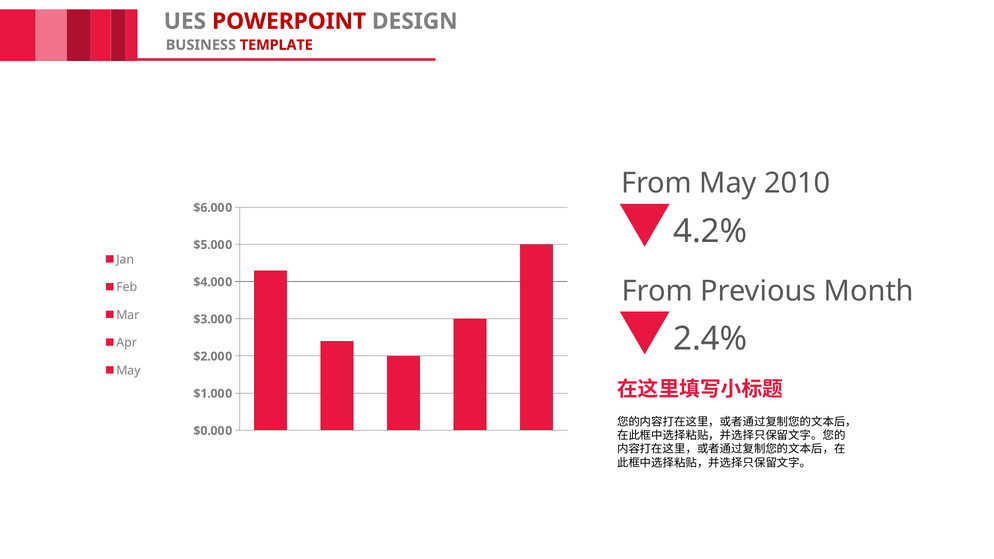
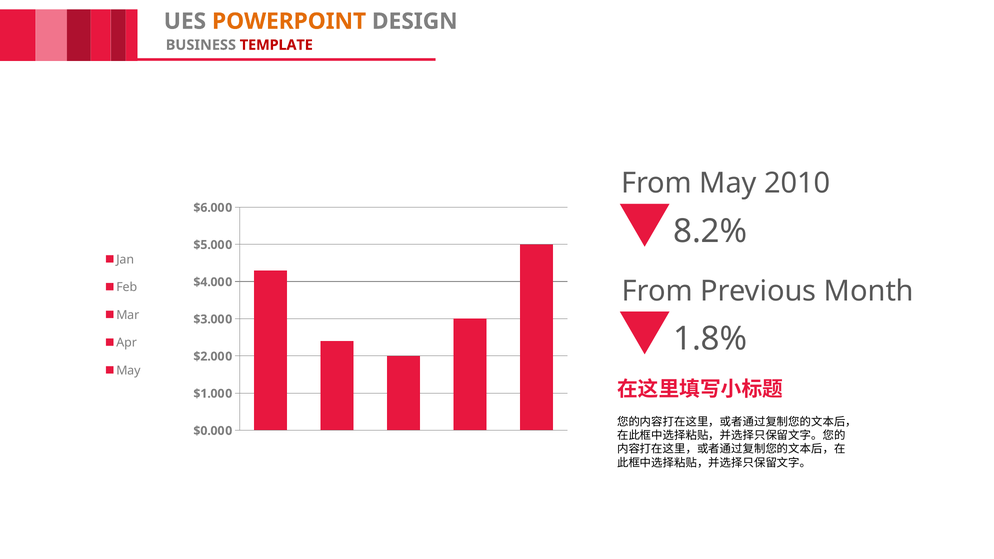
POWERPOINT colour: red -> orange
4.2%: 4.2% -> 8.2%
2.4%: 2.4% -> 1.8%
